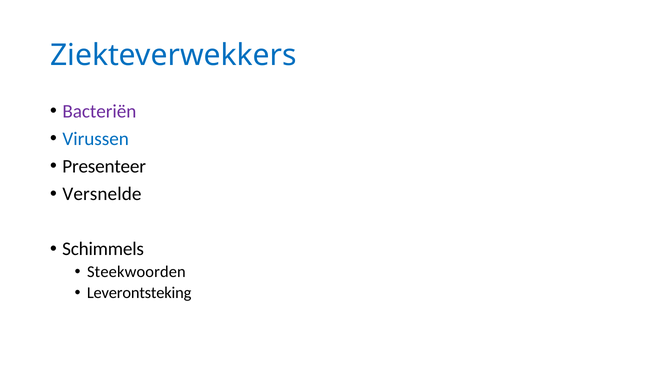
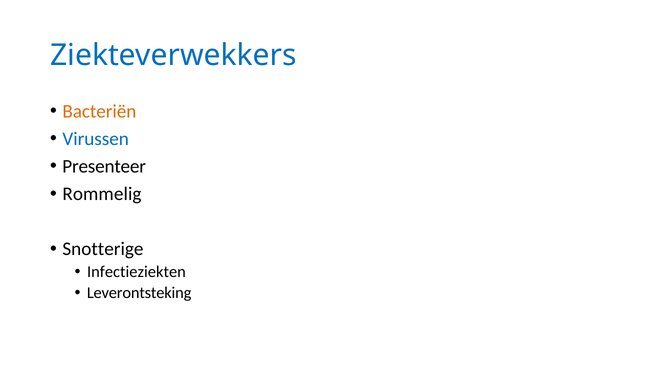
Bacteriën colour: purple -> orange
Versnelde: Versnelde -> Rommelig
Schimmels: Schimmels -> Snotterige
Steekwoorden: Steekwoorden -> Infectieziekten
